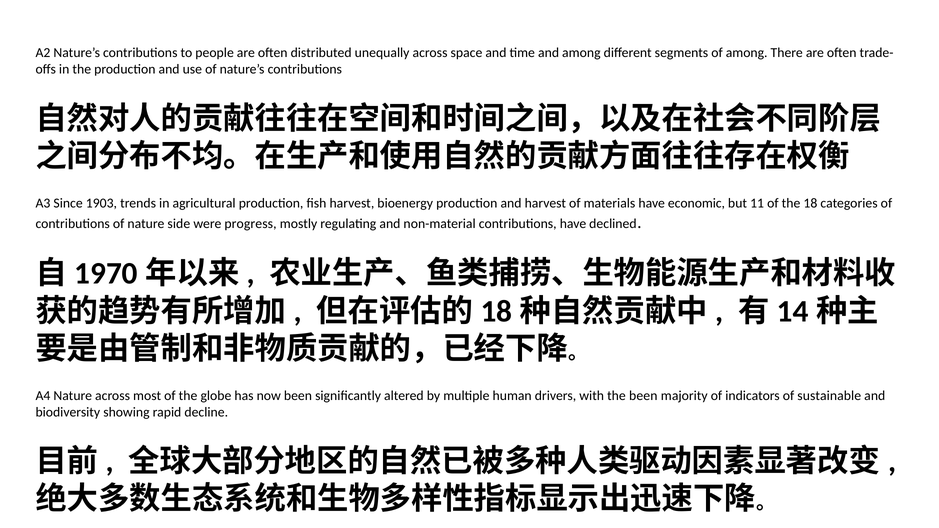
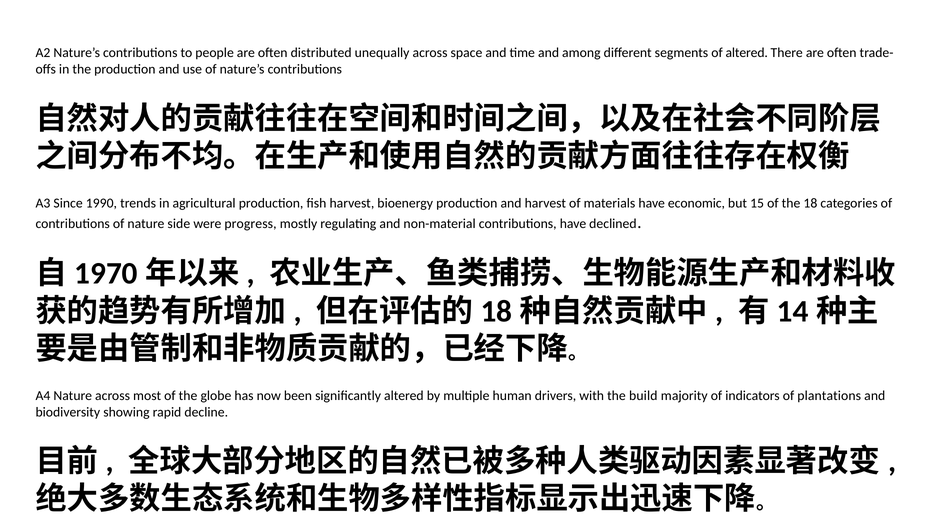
of among: among -> altered
1903: 1903 -> 1990
11: 11 -> 15
the been: been -> build
sustainable: sustainable -> plantations
